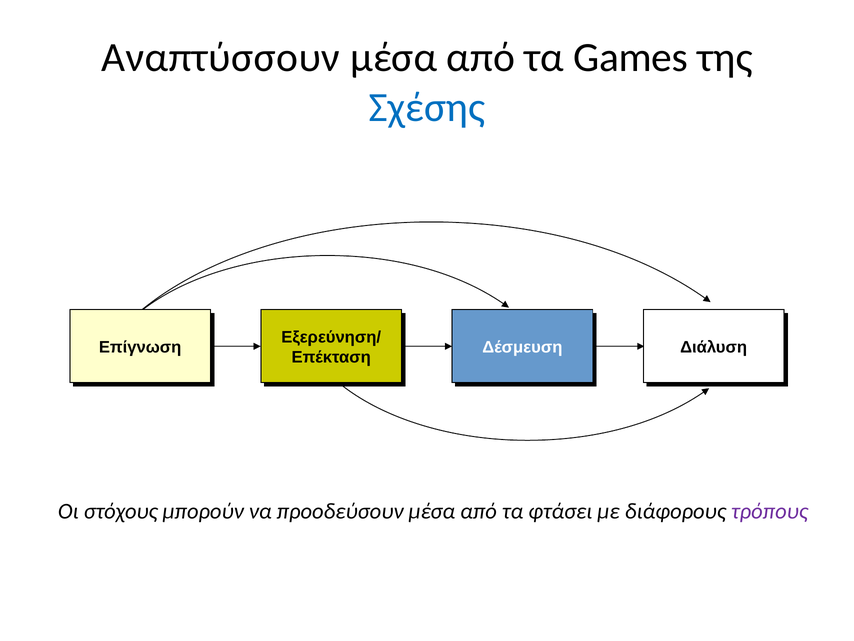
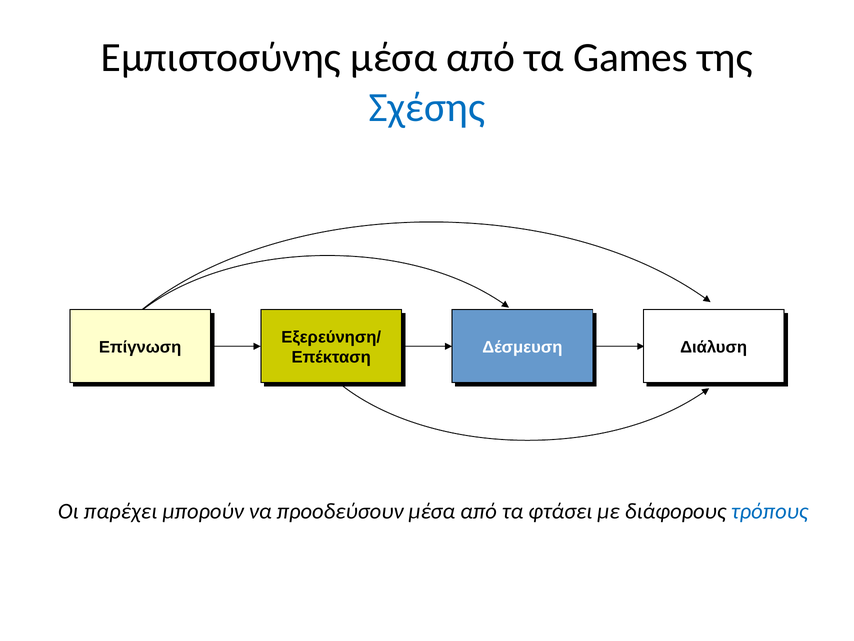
Αναπτύσσουν: Αναπτύσσουν -> Εμπιστοσύνης
στόχους: στόχους -> παρέχει
τρόπους colour: purple -> blue
